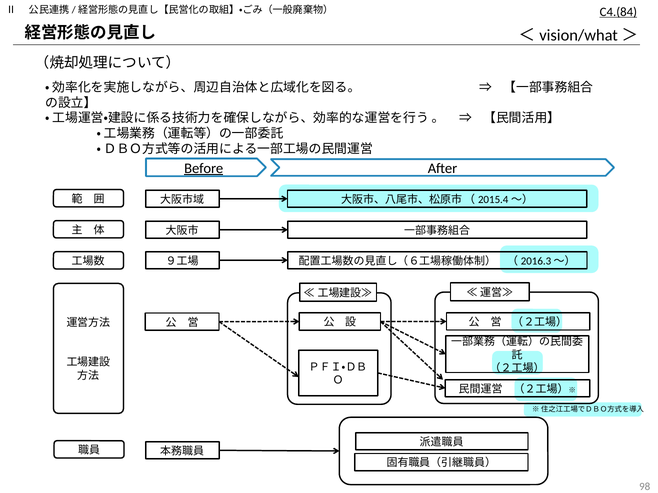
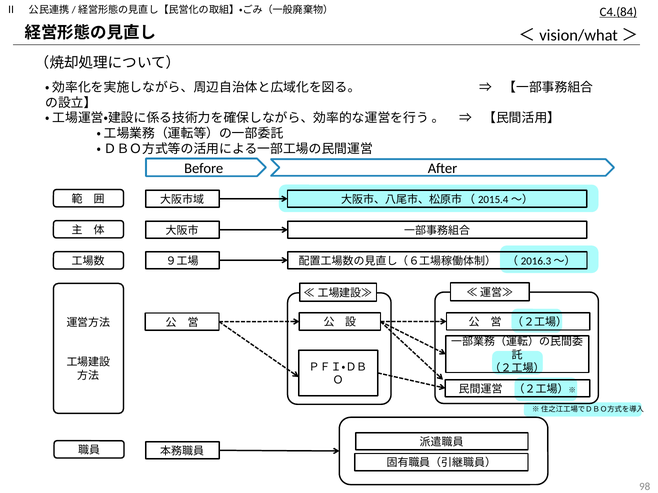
Before underline: present -> none
